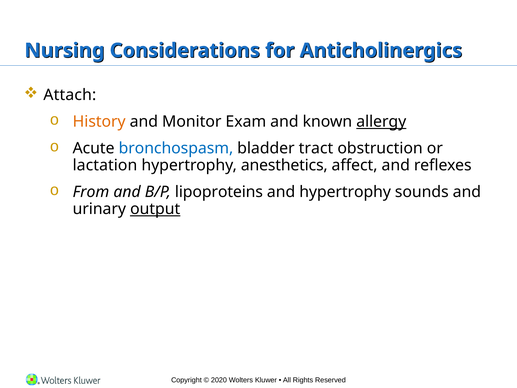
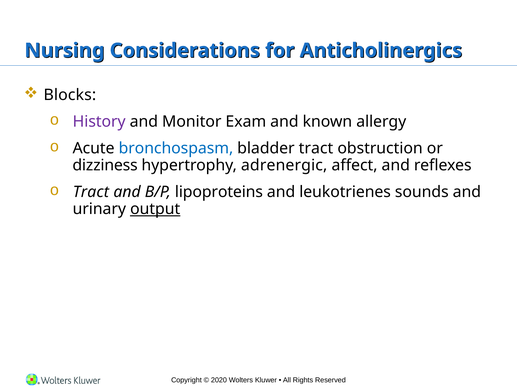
Attach: Attach -> Blocks
History colour: orange -> purple
allergy underline: present -> none
lactation: lactation -> dizziness
anesthetics: anesthetics -> adrenergic
From at (91, 192): From -> Tract
and hypertrophy: hypertrophy -> leukotrienes
